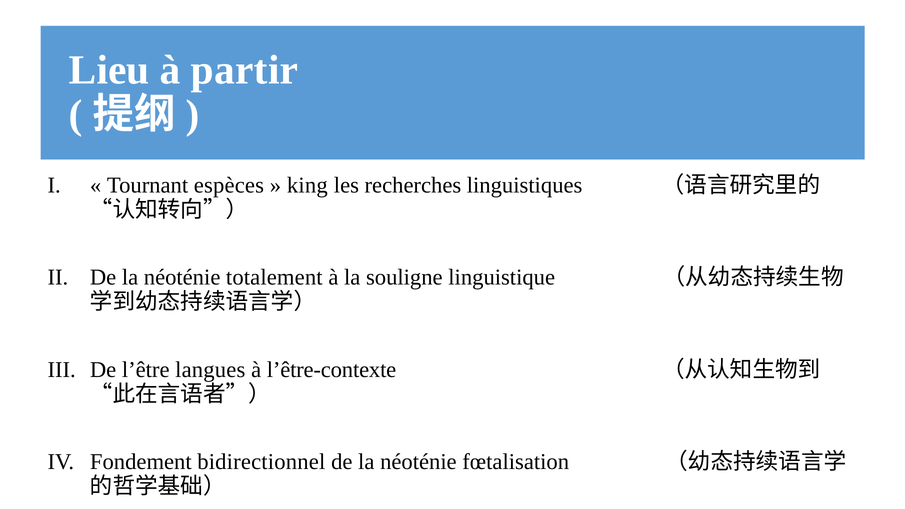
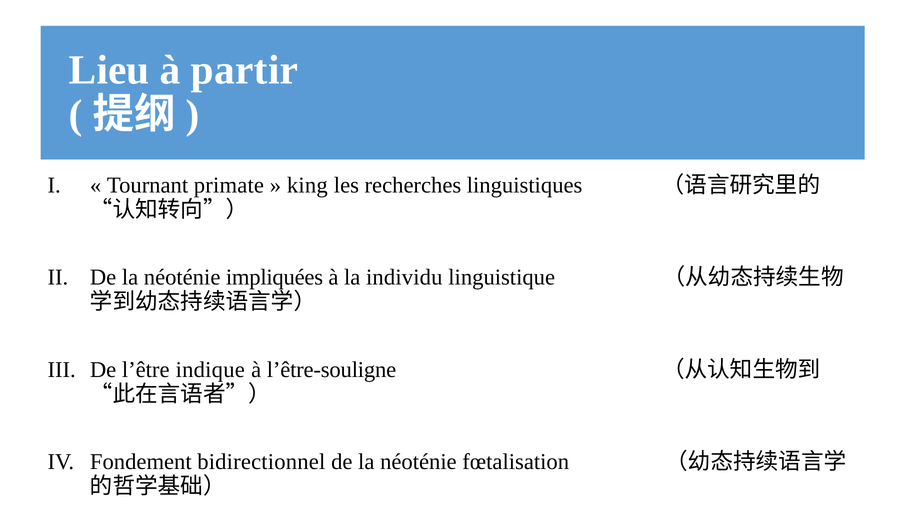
espèces: espèces -> primate
totalement: totalement -> impliquées
souligne: souligne -> individu
langues: langues -> indique
l’être-contexte: l’être-contexte -> l’être-souligne
